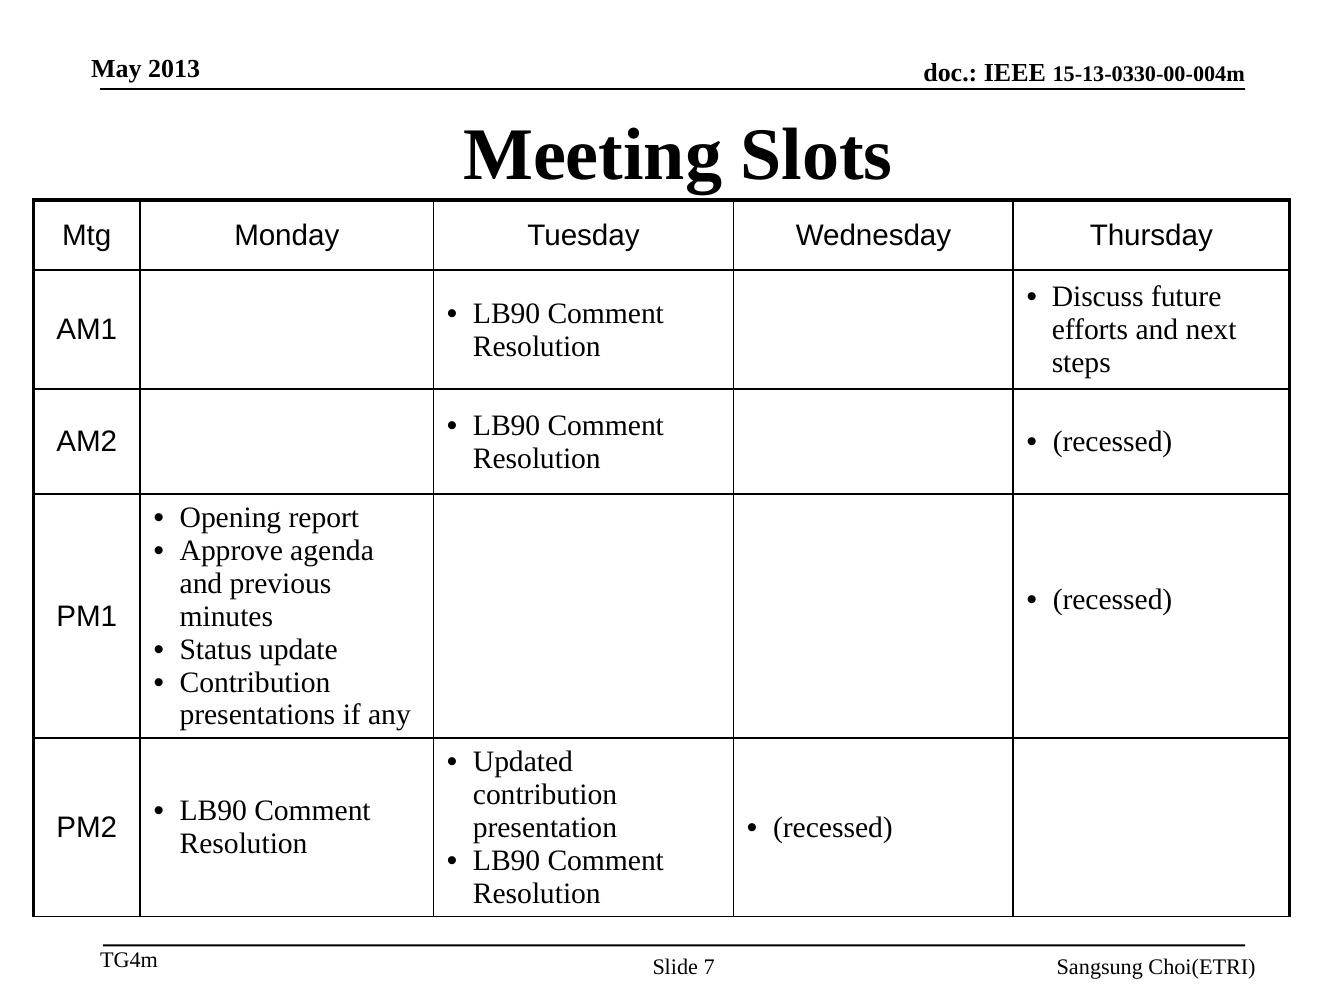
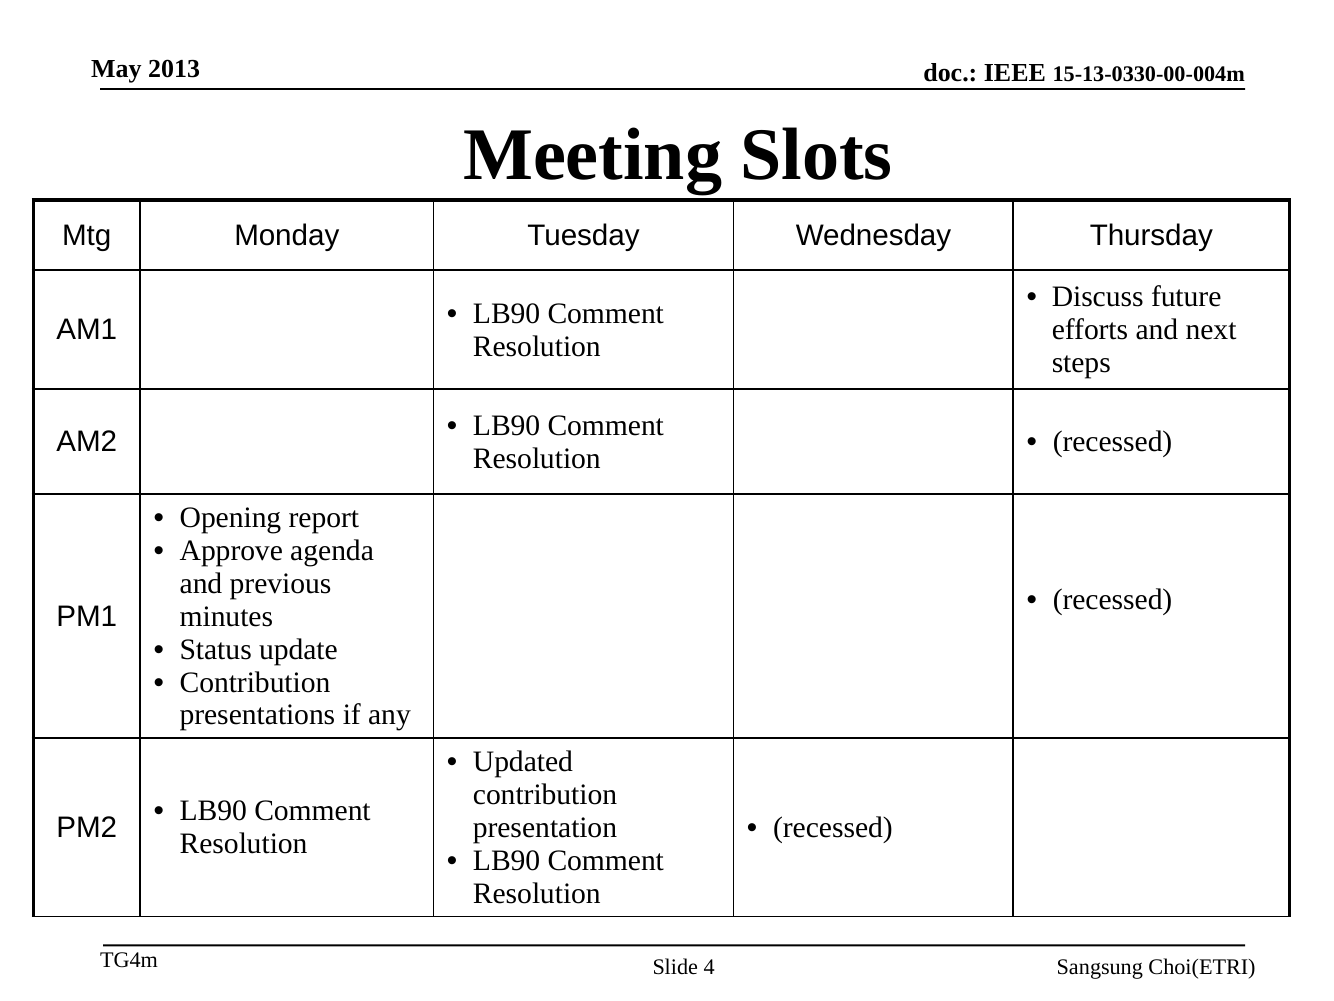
7: 7 -> 4
